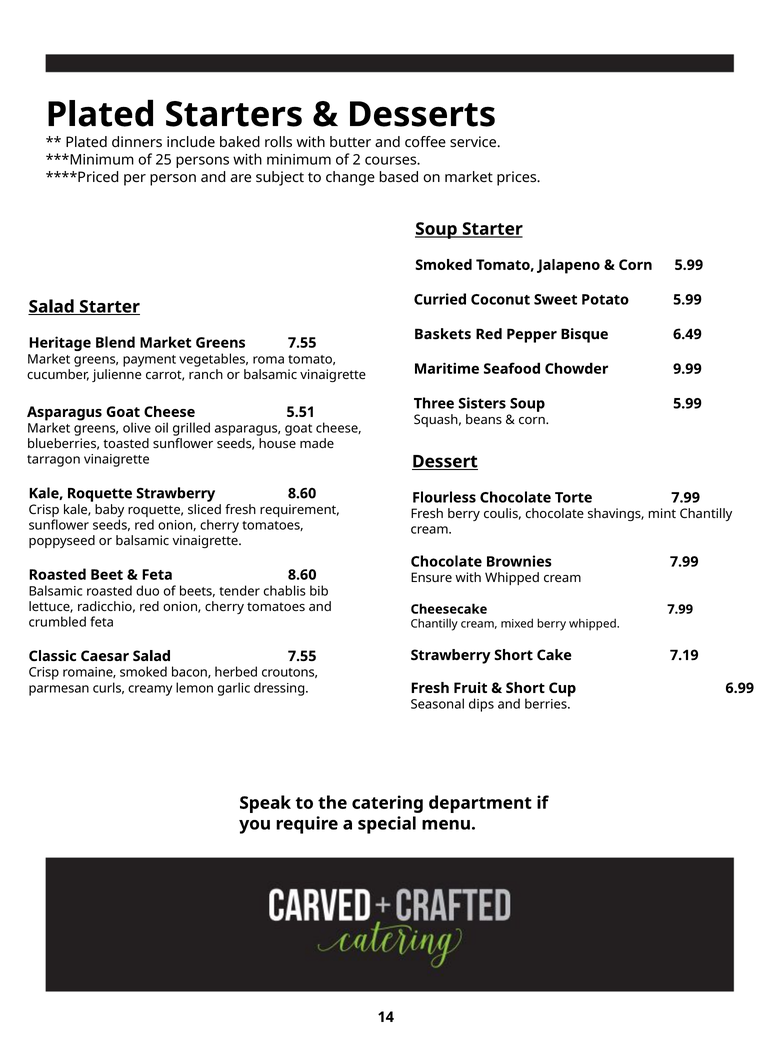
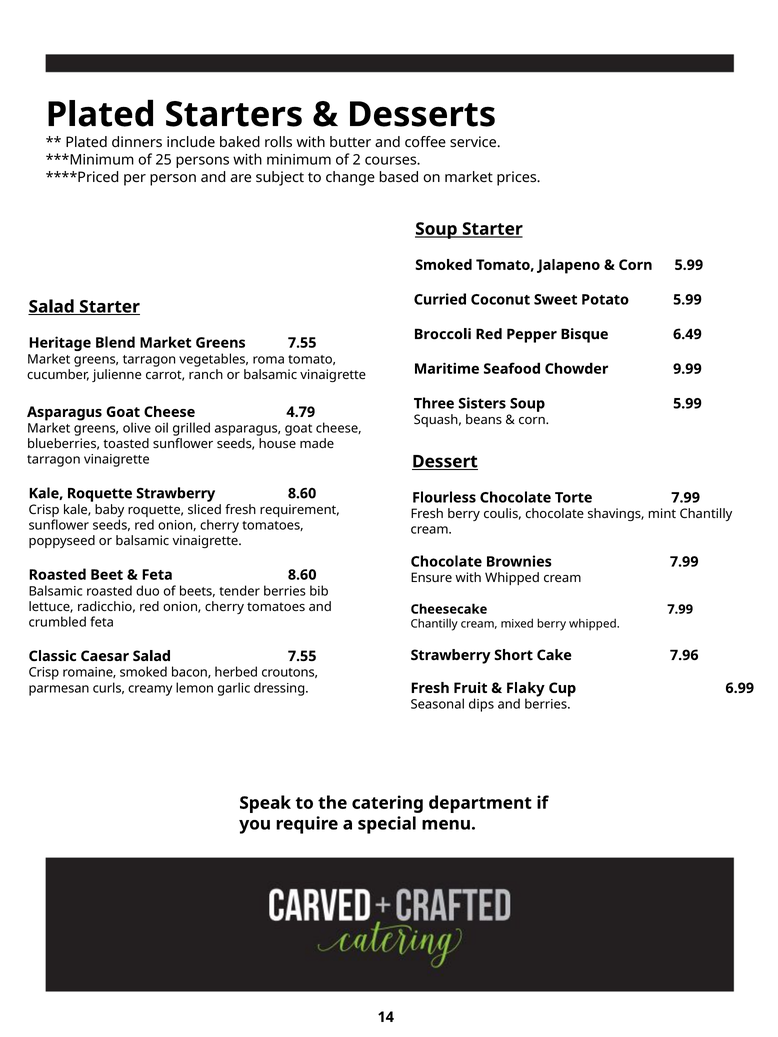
Baskets: Baskets -> Broccoli
greens payment: payment -> tarragon
5.51: 5.51 -> 4.79
tender chablis: chablis -> berries
7.19: 7.19 -> 7.96
Short at (525, 688): Short -> Flaky
